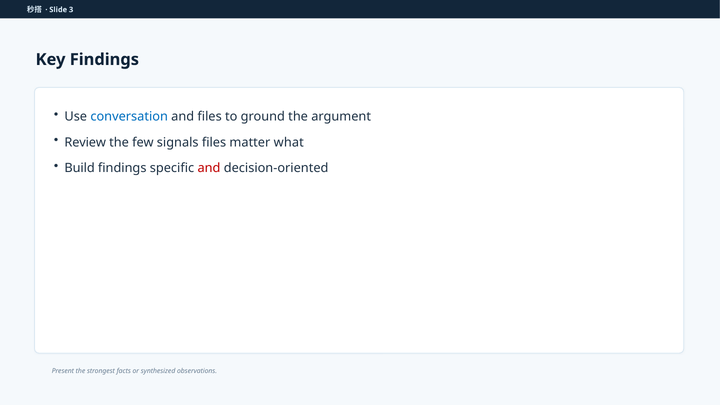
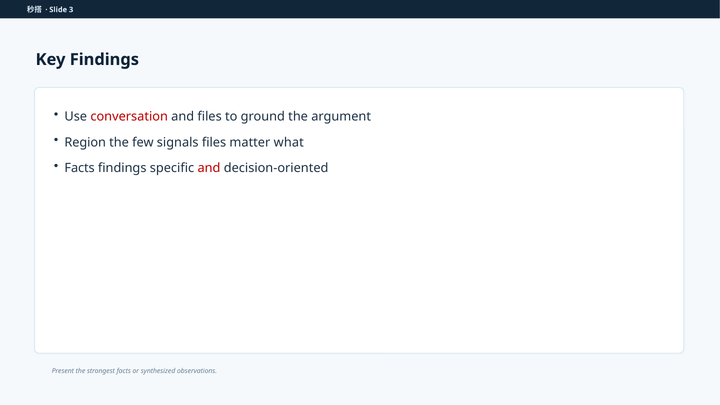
conversation colour: blue -> red
Review: Review -> Region
Build at (80, 168): Build -> Facts
